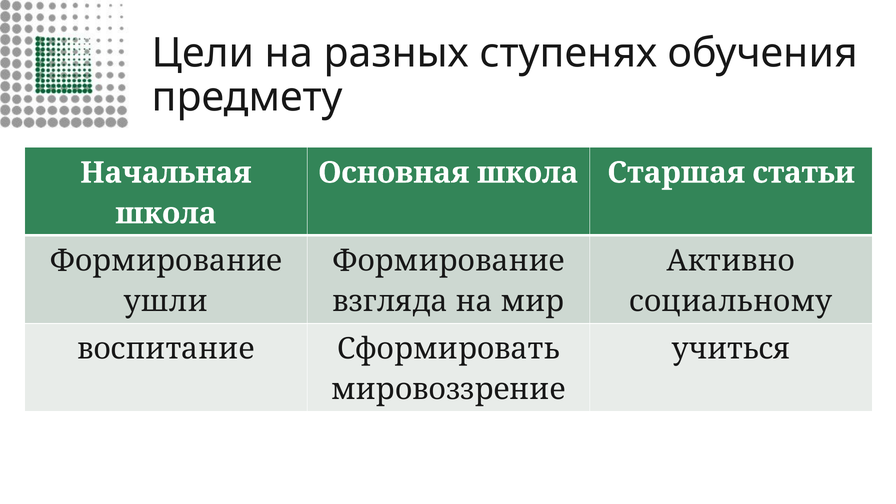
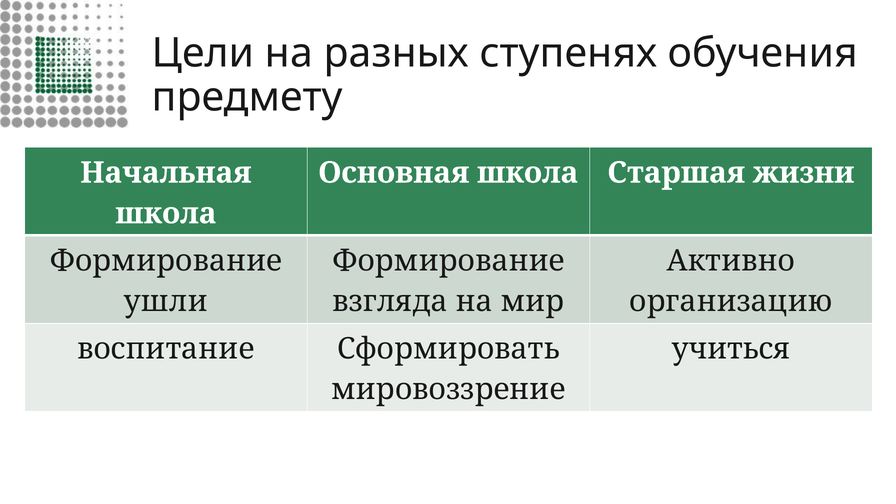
статьи: статьи -> жизни
социальному: социальному -> организацию
